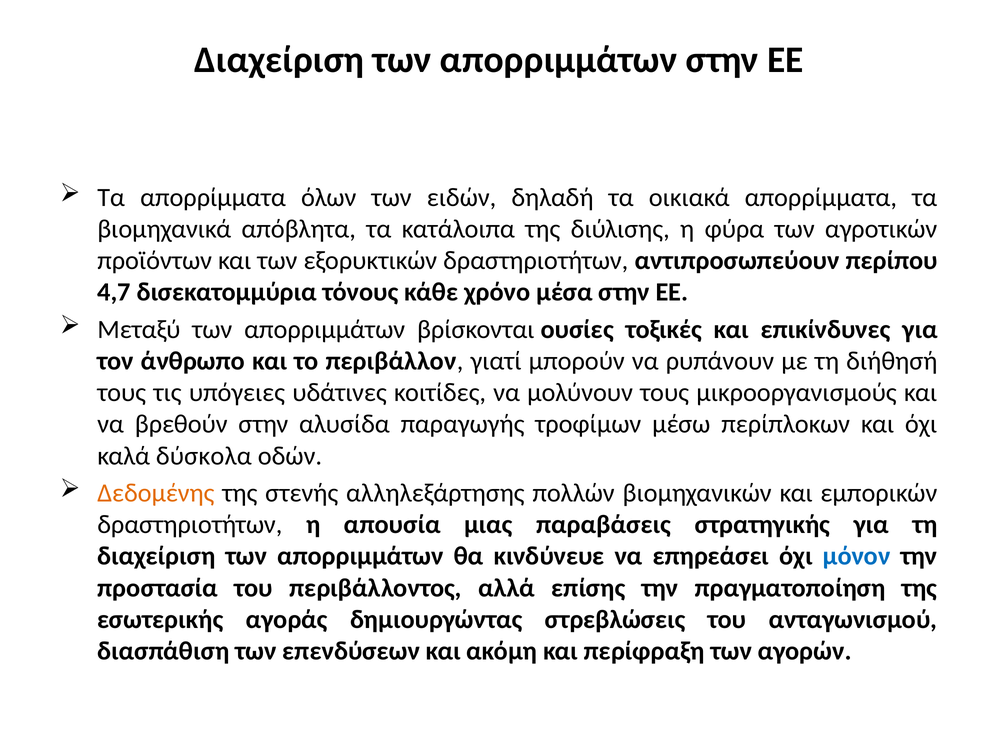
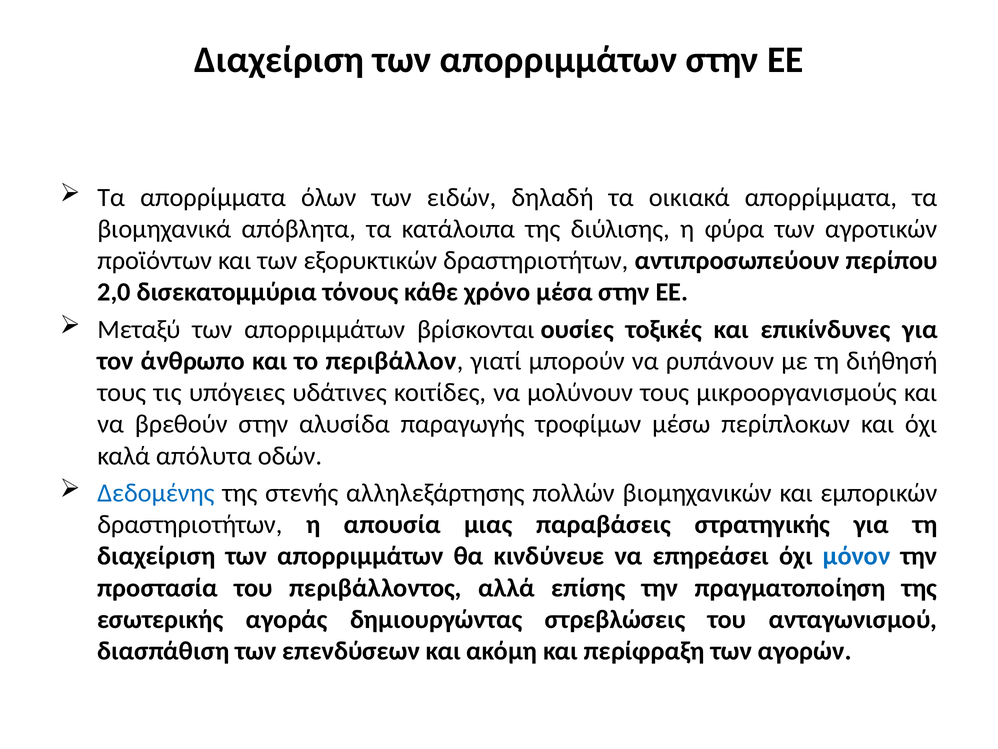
4,7: 4,7 -> 2,0
δύσκολα: δύσκολα -> απόλυτα
Δεδομένης colour: orange -> blue
